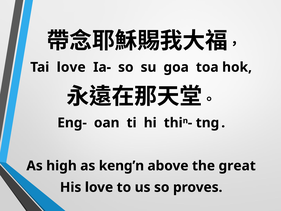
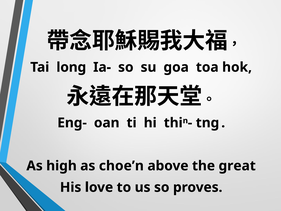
Tai love: love -> long
keng’n: keng’n -> choe’n
